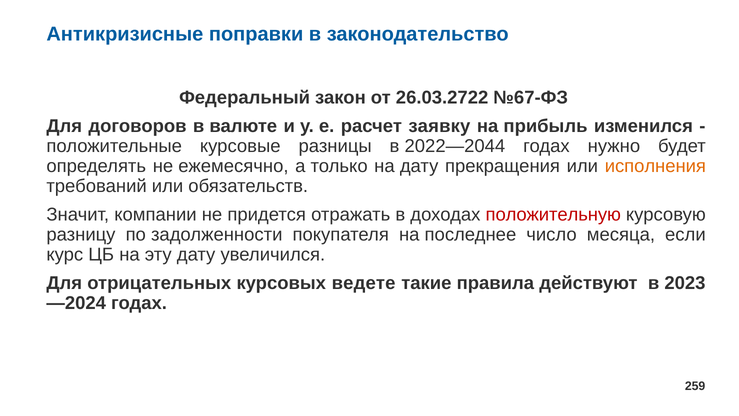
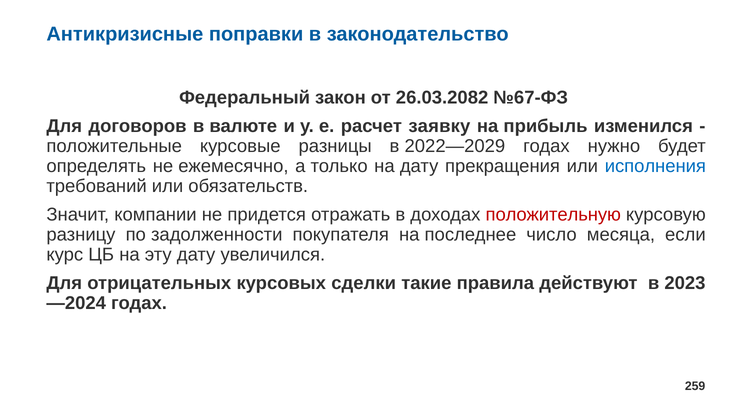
26.03.2722: 26.03.2722 -> 26.03.2082
2022—2044: 2022—2044 -> 2022—2029
исполнения colour: orange -> blue
ведете: ведете -> сделки
